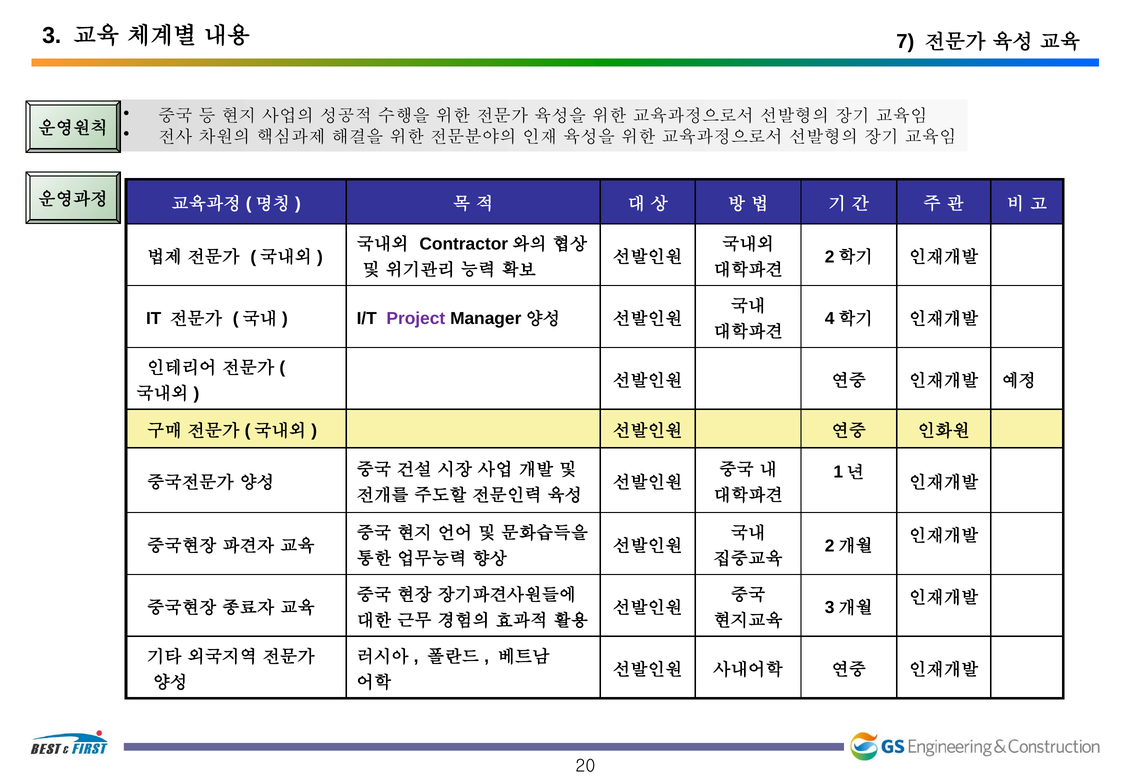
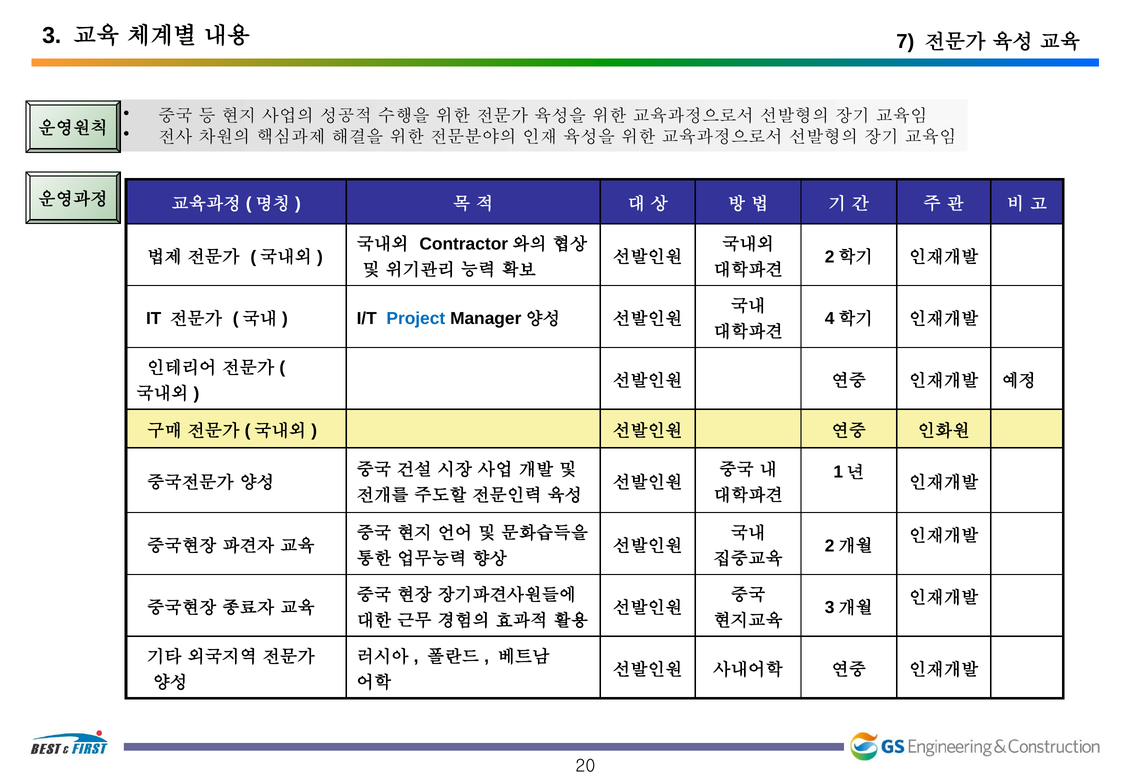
Project colour: purple -> blue
